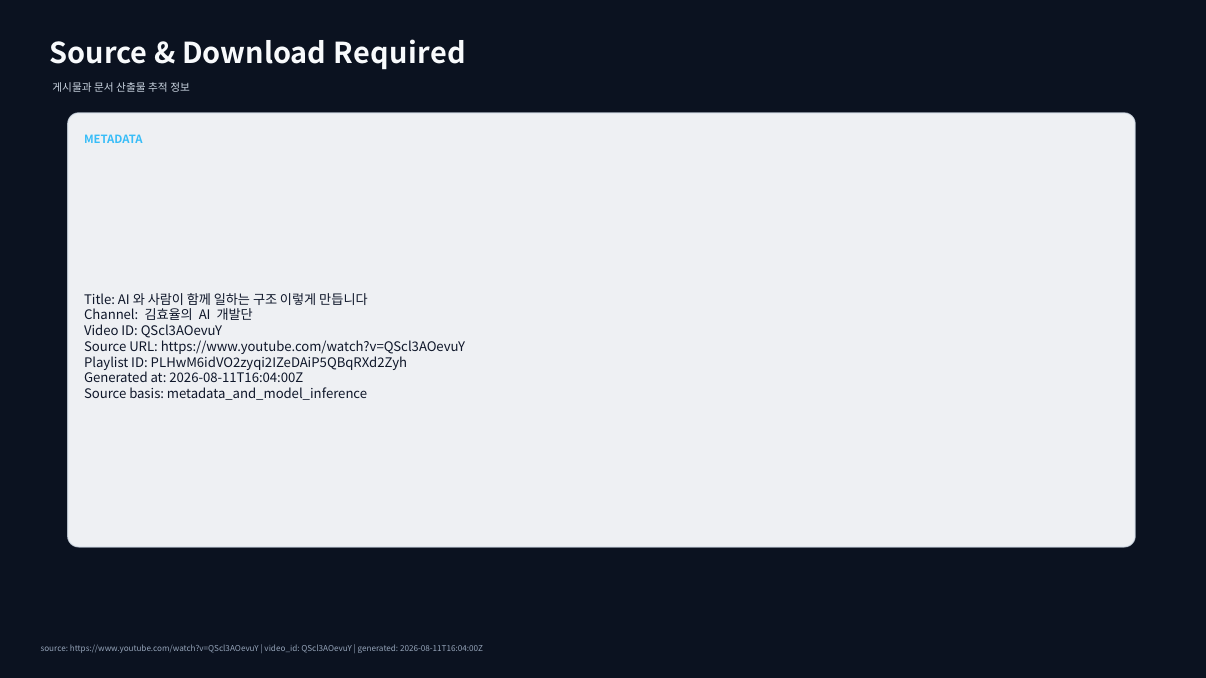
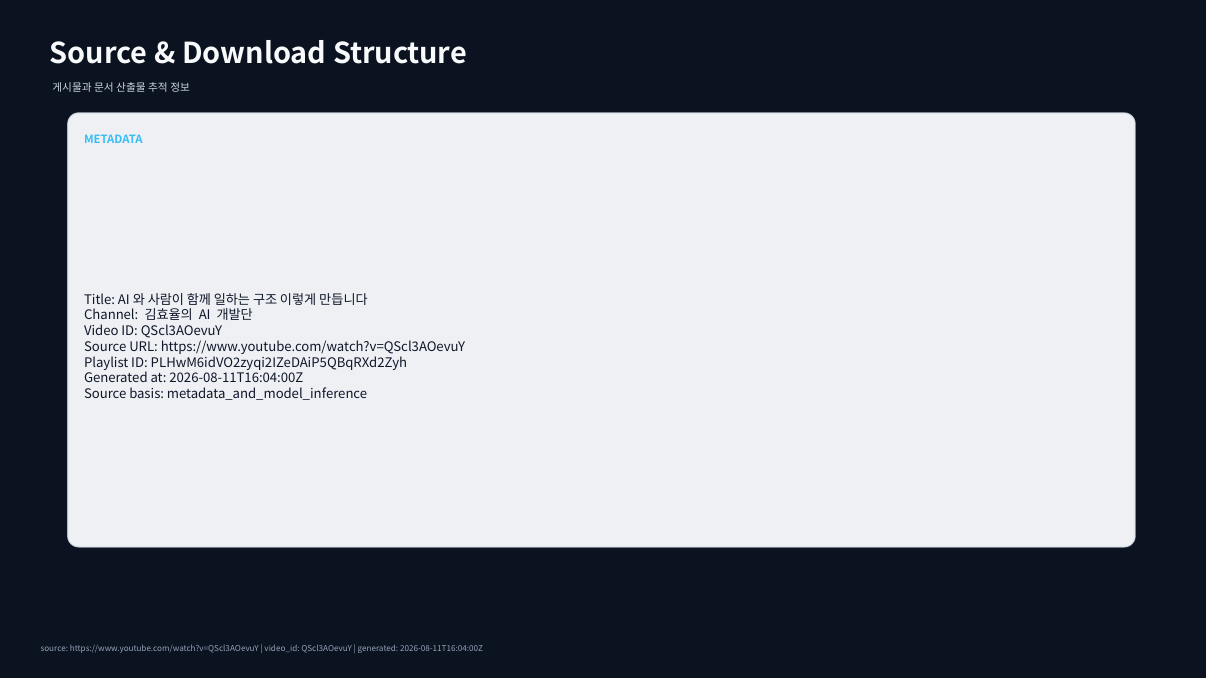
Required: Required -> Structure
